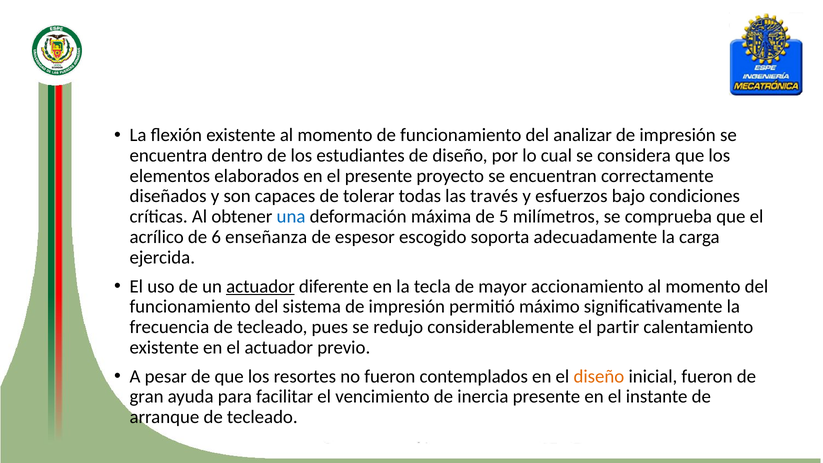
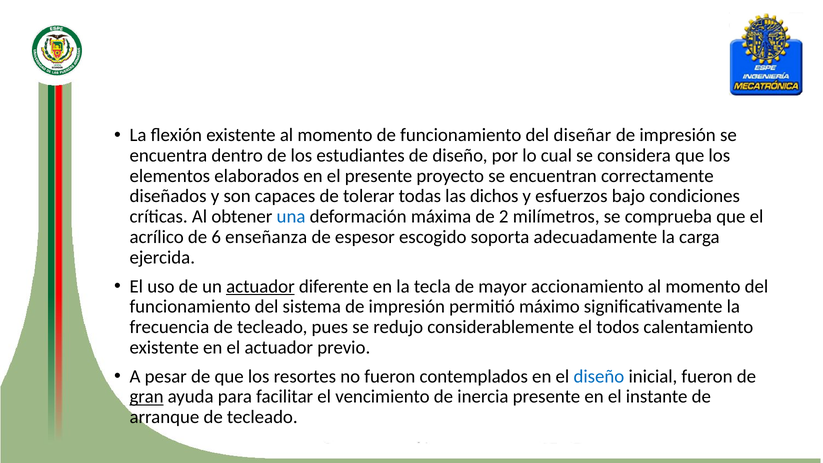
analizar: analizar -> diseñar
través: través -> dichos
5: 5 -> 2
partir: partir -> todos
diseño at (599, 376) colour: orange -> blue
gran underline: none -> present
